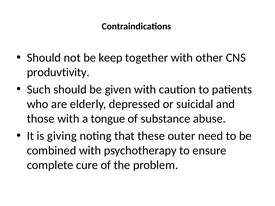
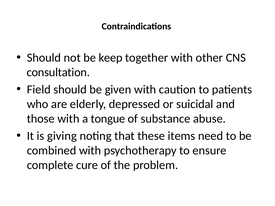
produvtivity: produvtivity -> consultation
Such: Such -> Field
outer: outer -> items
